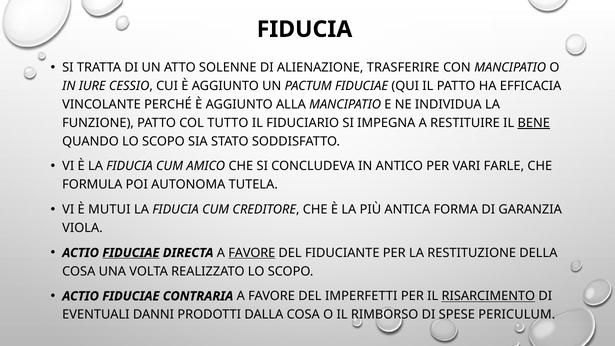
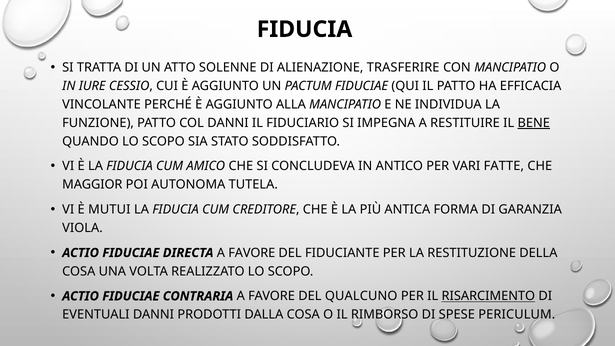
COL TUTTO: TUTTO -> DANNI
FARLE: FARLE -> FATTE
FORMULA: FORMULA -> MAGGIOR
FIDUCIAE at (131, 253) underline: present -> none
FAVORE at (252, 253) underline: present -> none
IMPERFETTI: IMPERFETTI -> QUALCUNO
